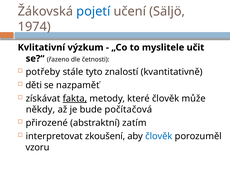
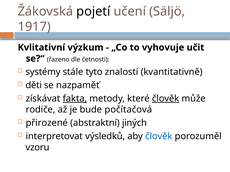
pojetí colour: blue -> black
1974: 1974 -> 1917
myslitele: myslitele -> vyhovuje
potřeby: potřeby -> systémy
člověk at (166, 99) underline: none -> present
někdy: někdy -> rodiče
zatím: zatím -> jiných
zkoušení: zkoušení -> výsledků
